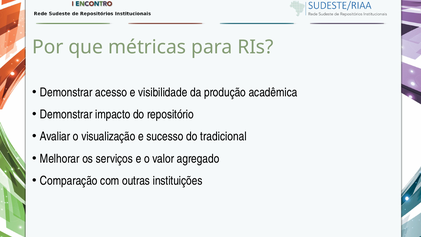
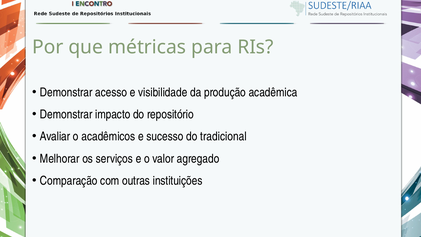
visualização: visualização -> acadêmicos
